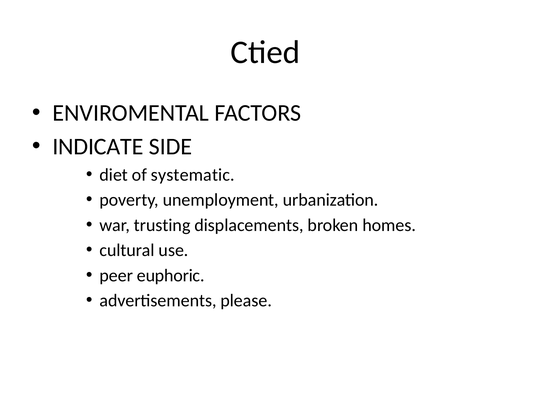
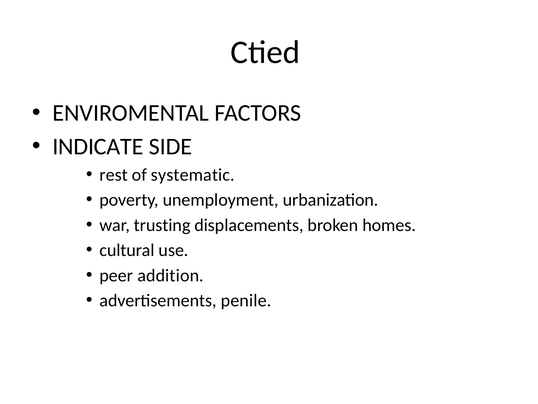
diet: diet -> rest
euphoric: euphoric -> addition
please: please -> penile
